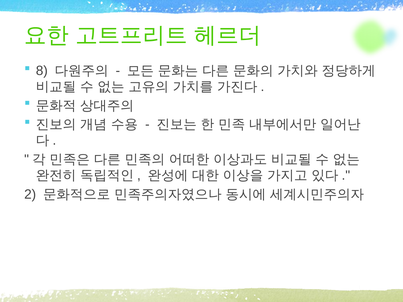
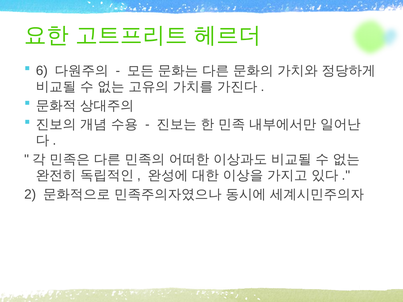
8: 8 -> 6
